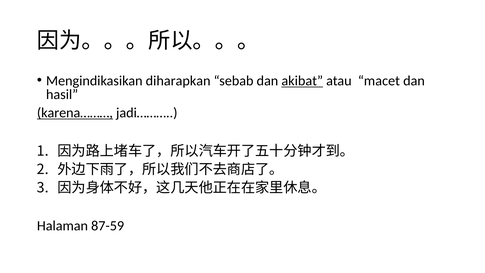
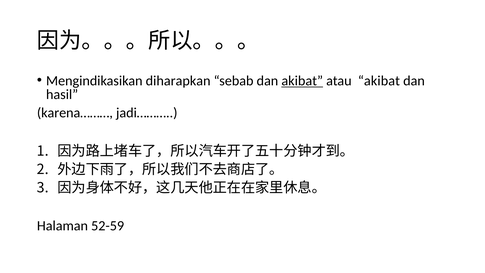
atau macet: macet -> akibat
karena……… underline: present -> none
87-59: 87-59 -> 52-59
